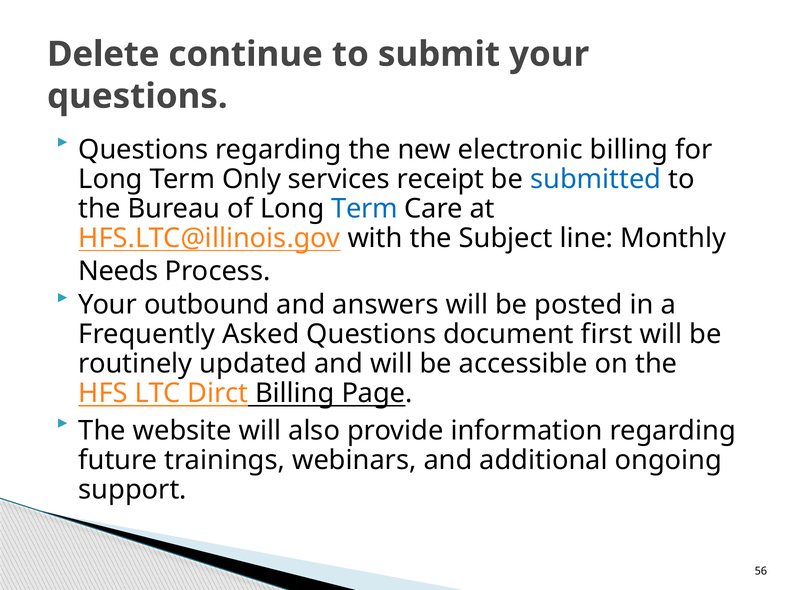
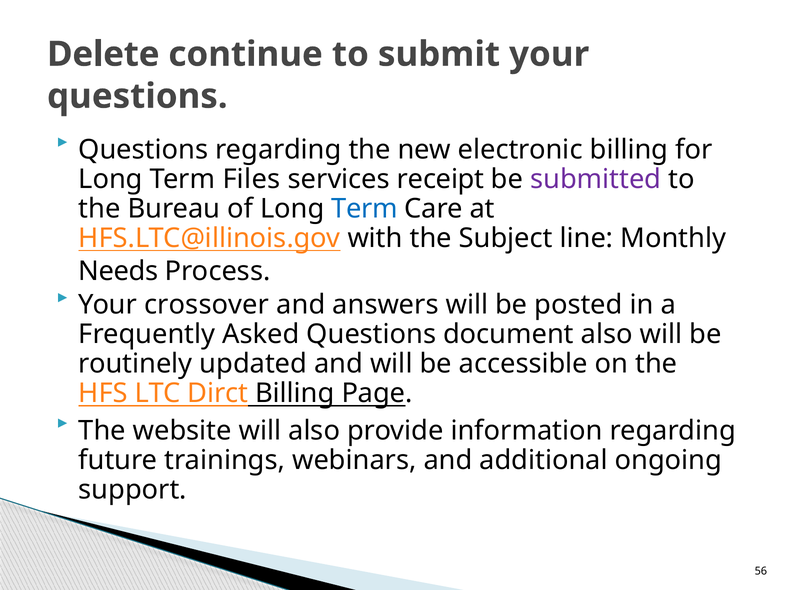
Only: Only -> Files
submitted colour: blue -> purple
outbound: outbound -> crossover
document first: first -> also
